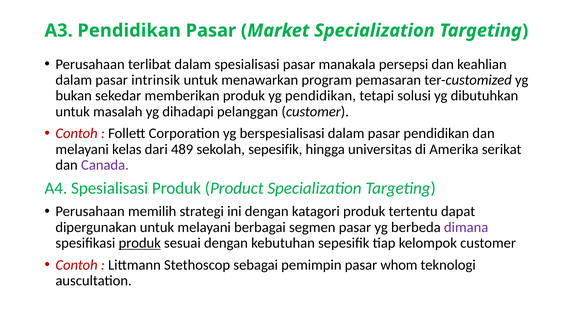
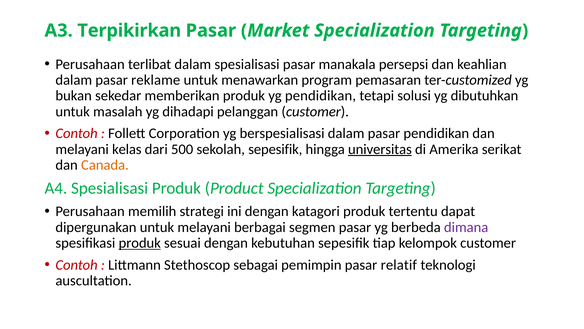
A3 Pendidikan: Pendidikan -> Terpikirkan
intrinsik: intrinsik -> reklame
489: 489 -> 500
universitas underline: none -> present
Canada colour: purple -> orange
whom: whom -> relatif
